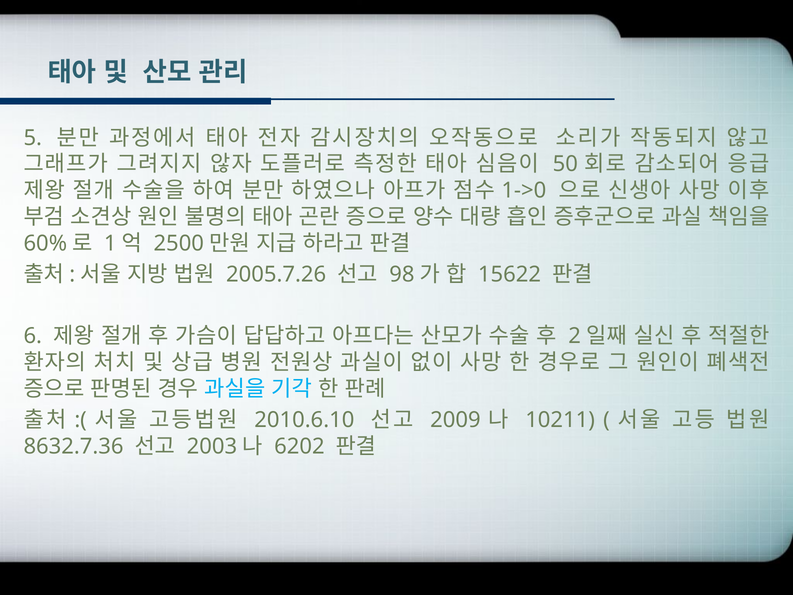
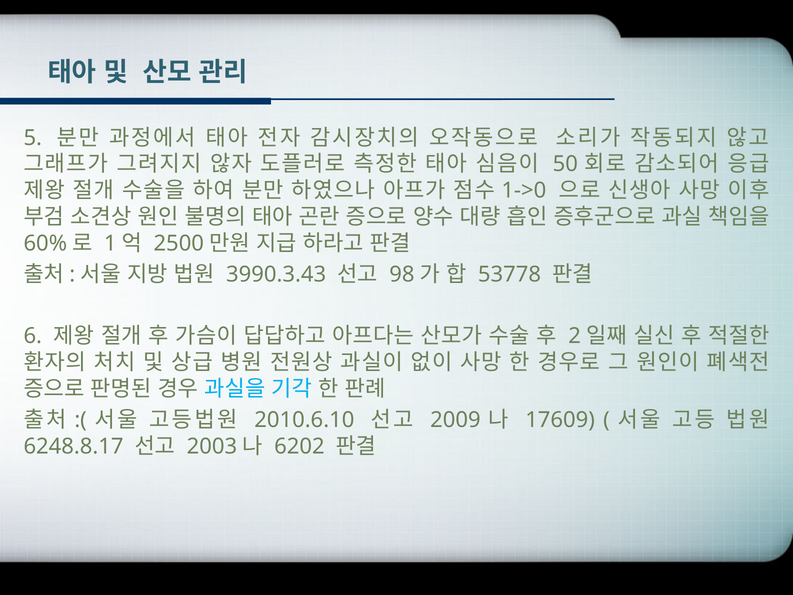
2005.7.26: 2005.7.26 -> 3990.3.43
15622: 15622 -> 53778
10211: 10211 -> 17609
8632.7.36: 8632.7.36 -> 6248.8.17
